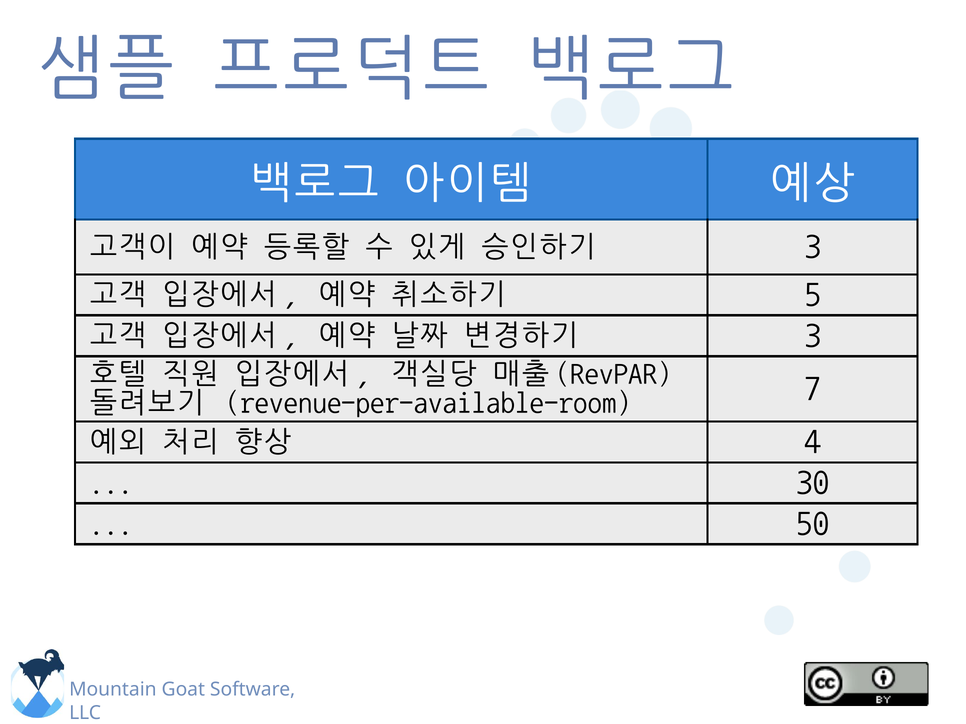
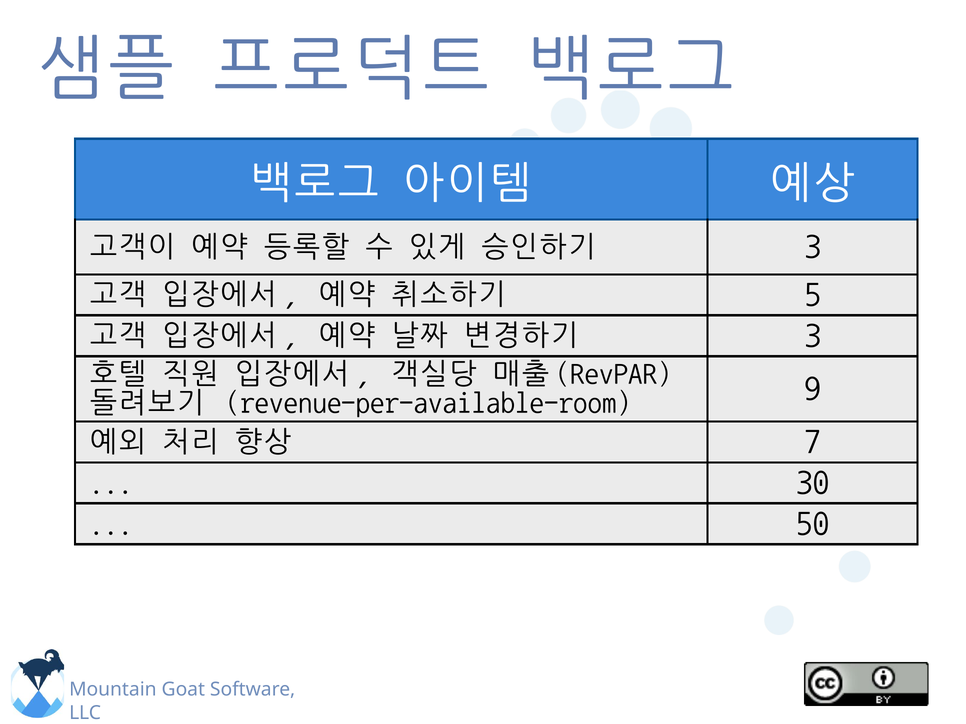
7: 7 -> 9
4: 4 -> 7
